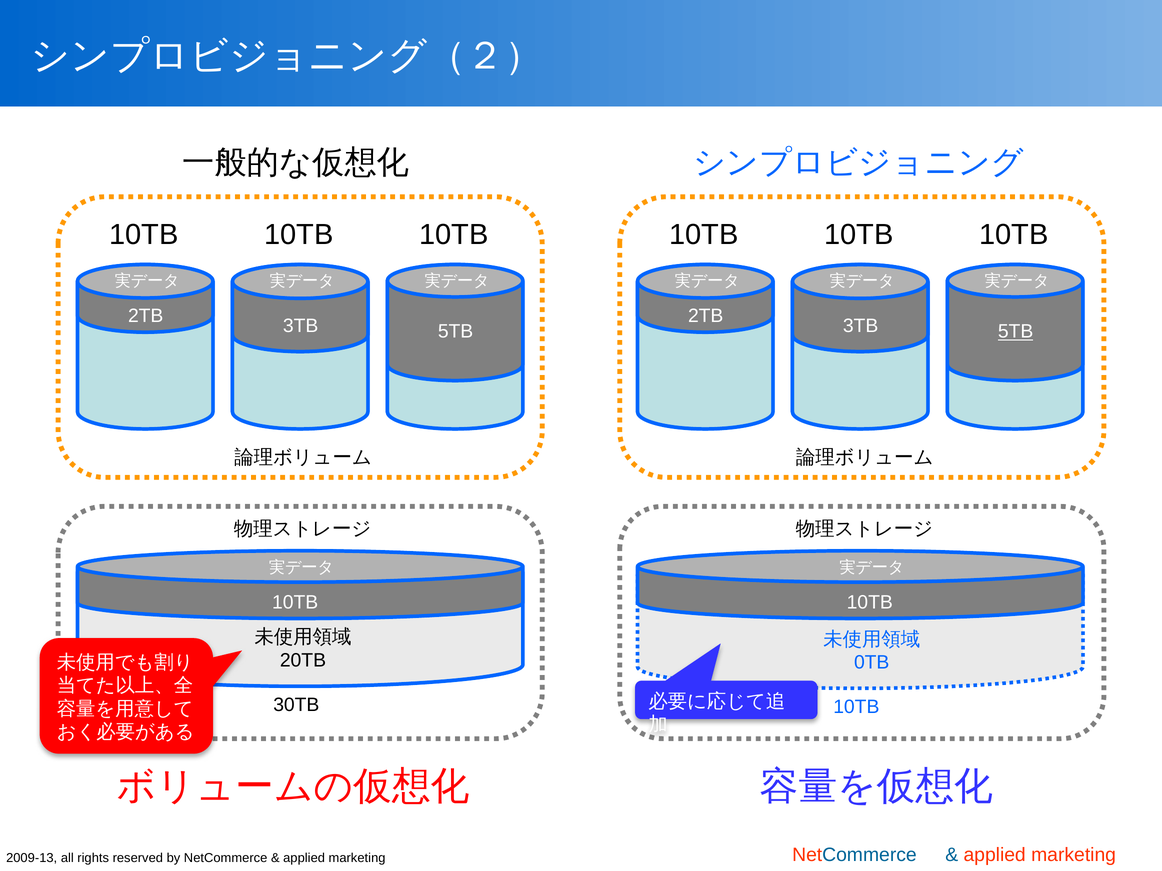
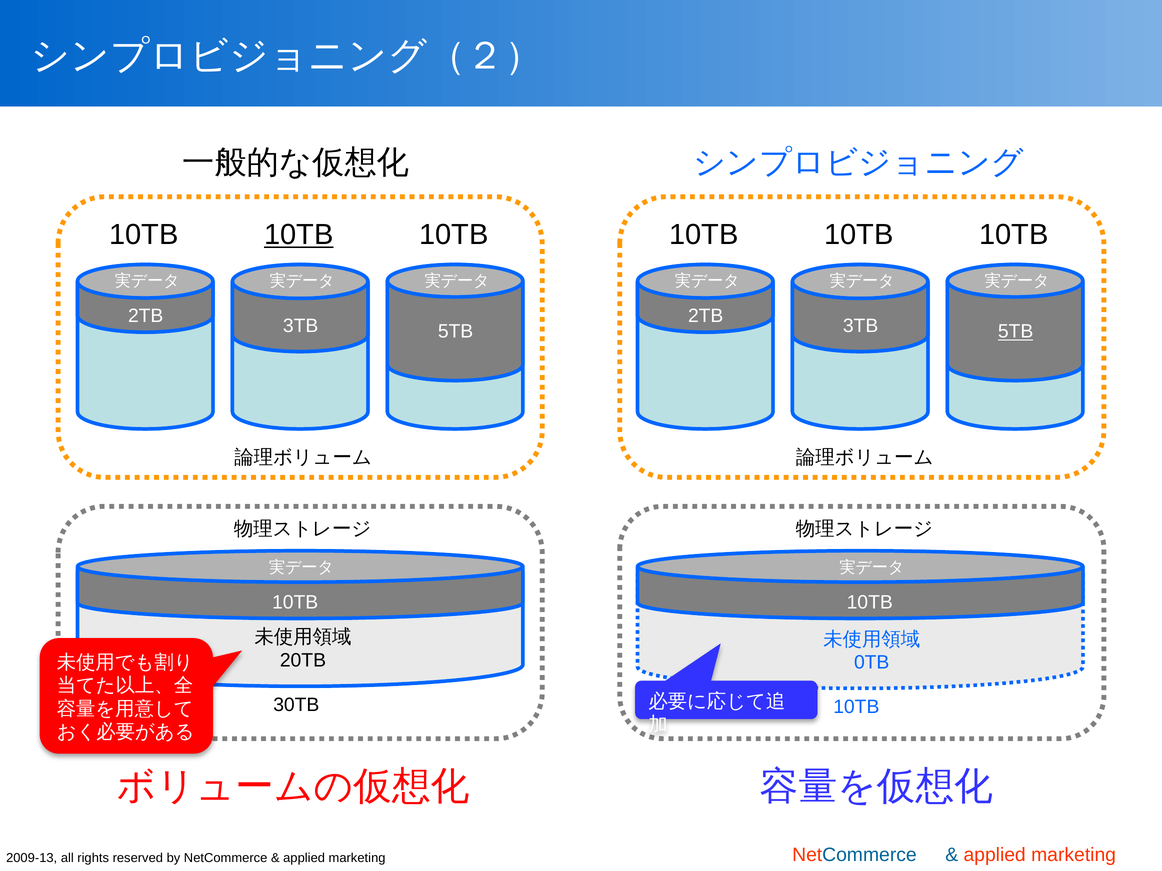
10TB at (299, 235) underline: none -> present
